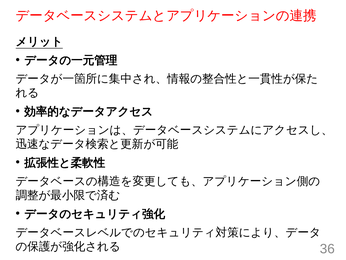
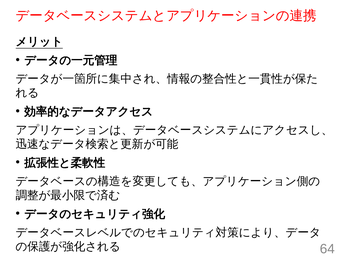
36: 36 -> 64
